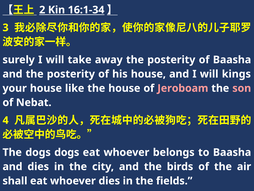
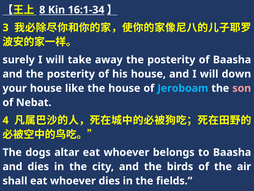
2: 2 -> 8
kings: kings -> down
Jeroboam colour: pink -> light blue
dogs dogs: dogs -> altar
